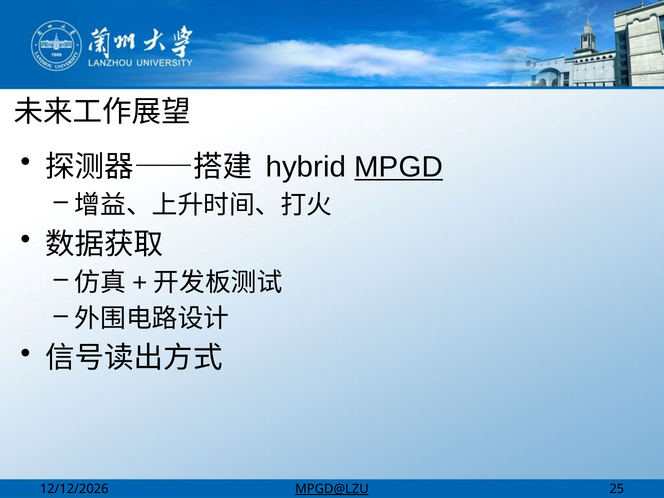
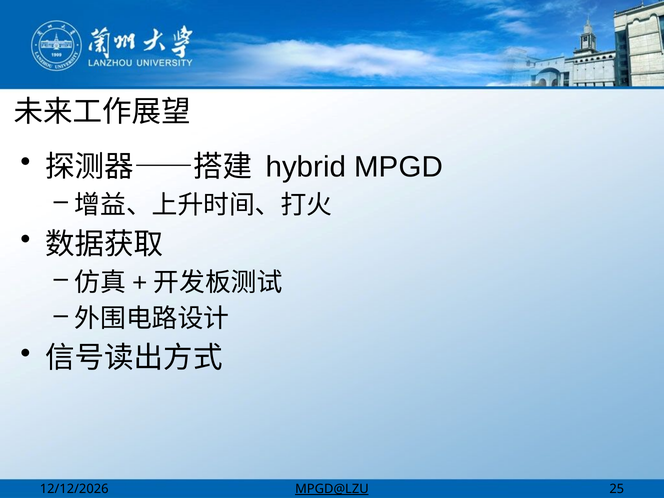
MPGD underline: present -> none
